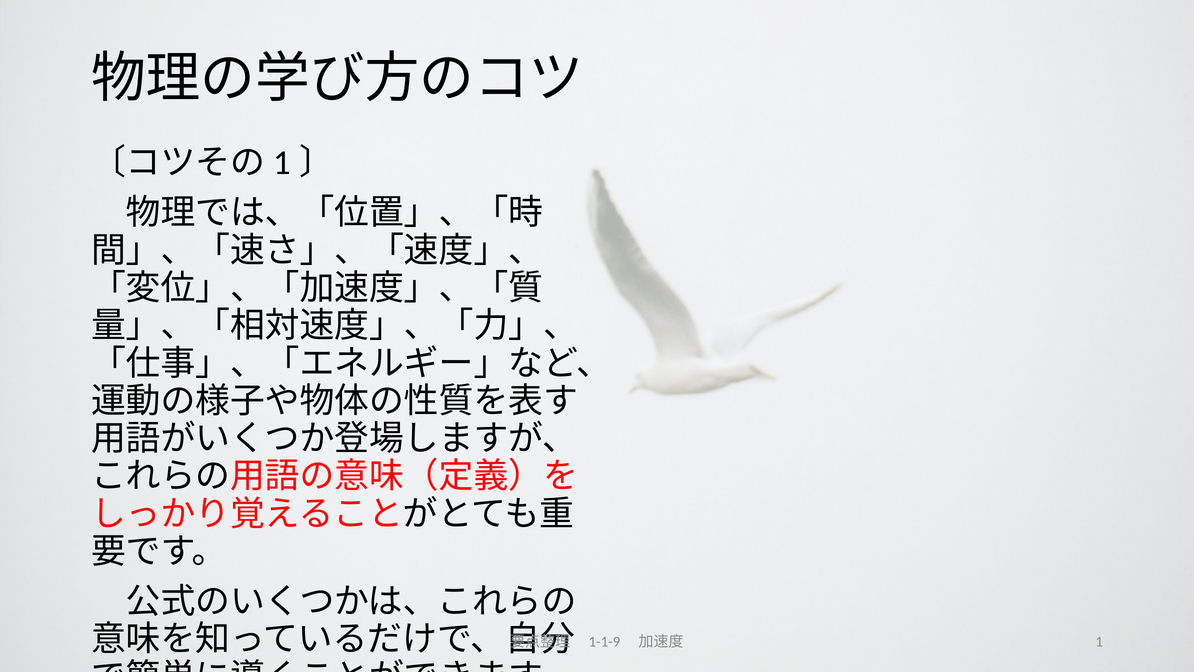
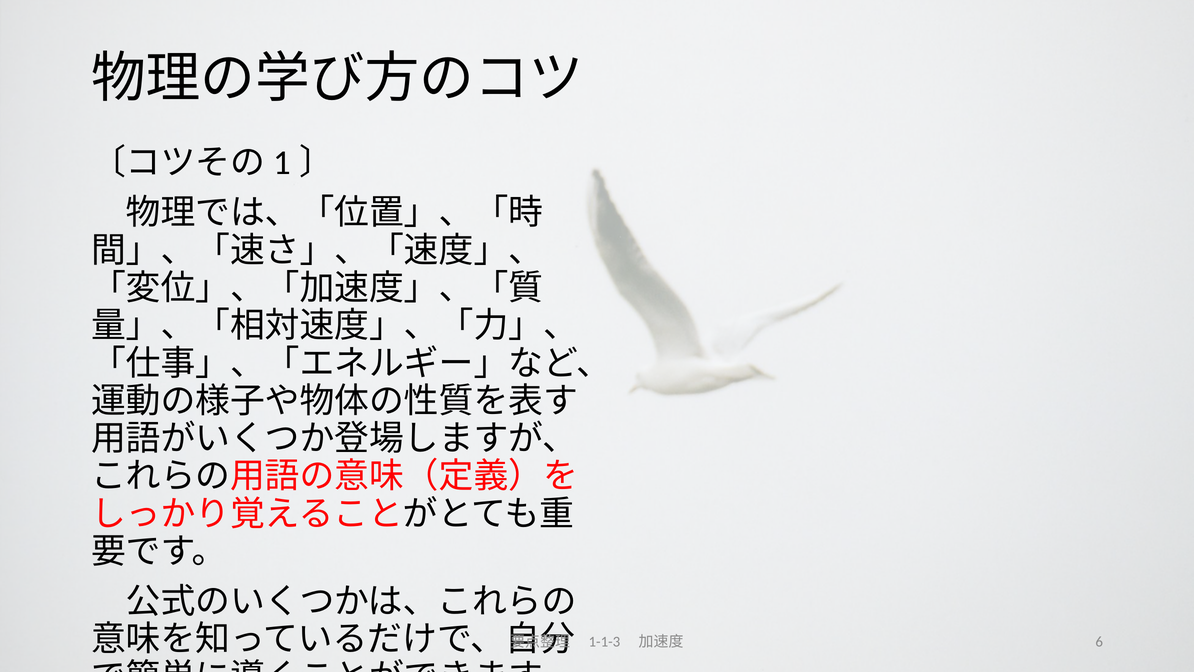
1-1-9: 1-1-9 -> 1-1-3
1: 1 -> 6
